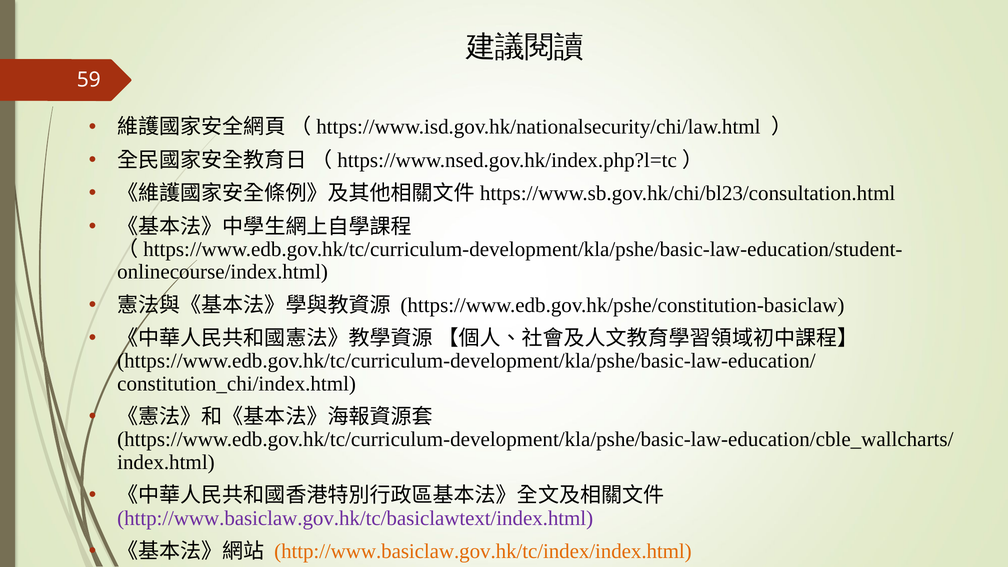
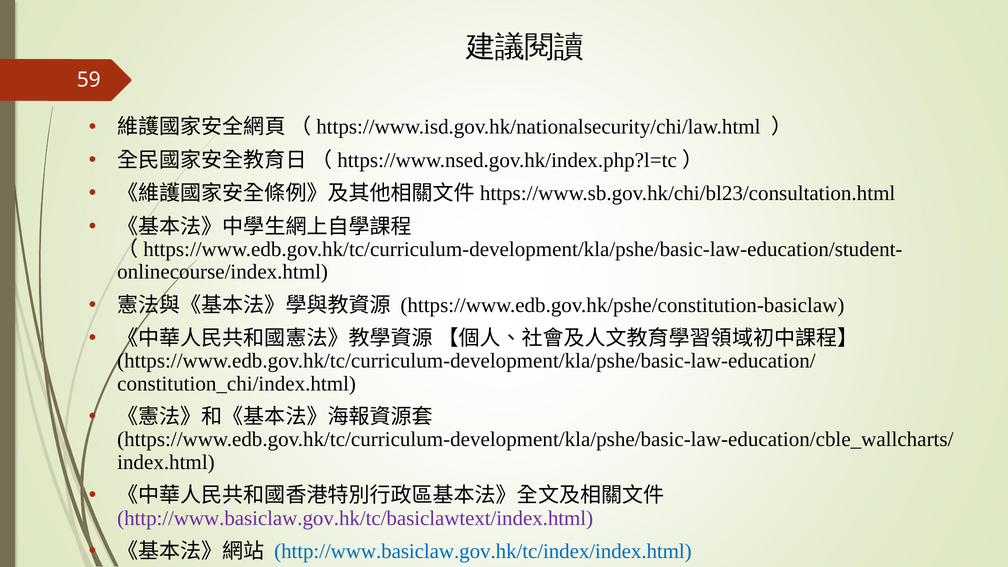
http://www.basiclaw.gov.hk/tc/index/index.html colour: orange -> blue
